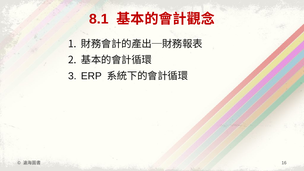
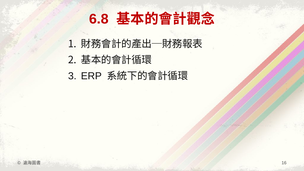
8.1: 8.1 -> 6.8
